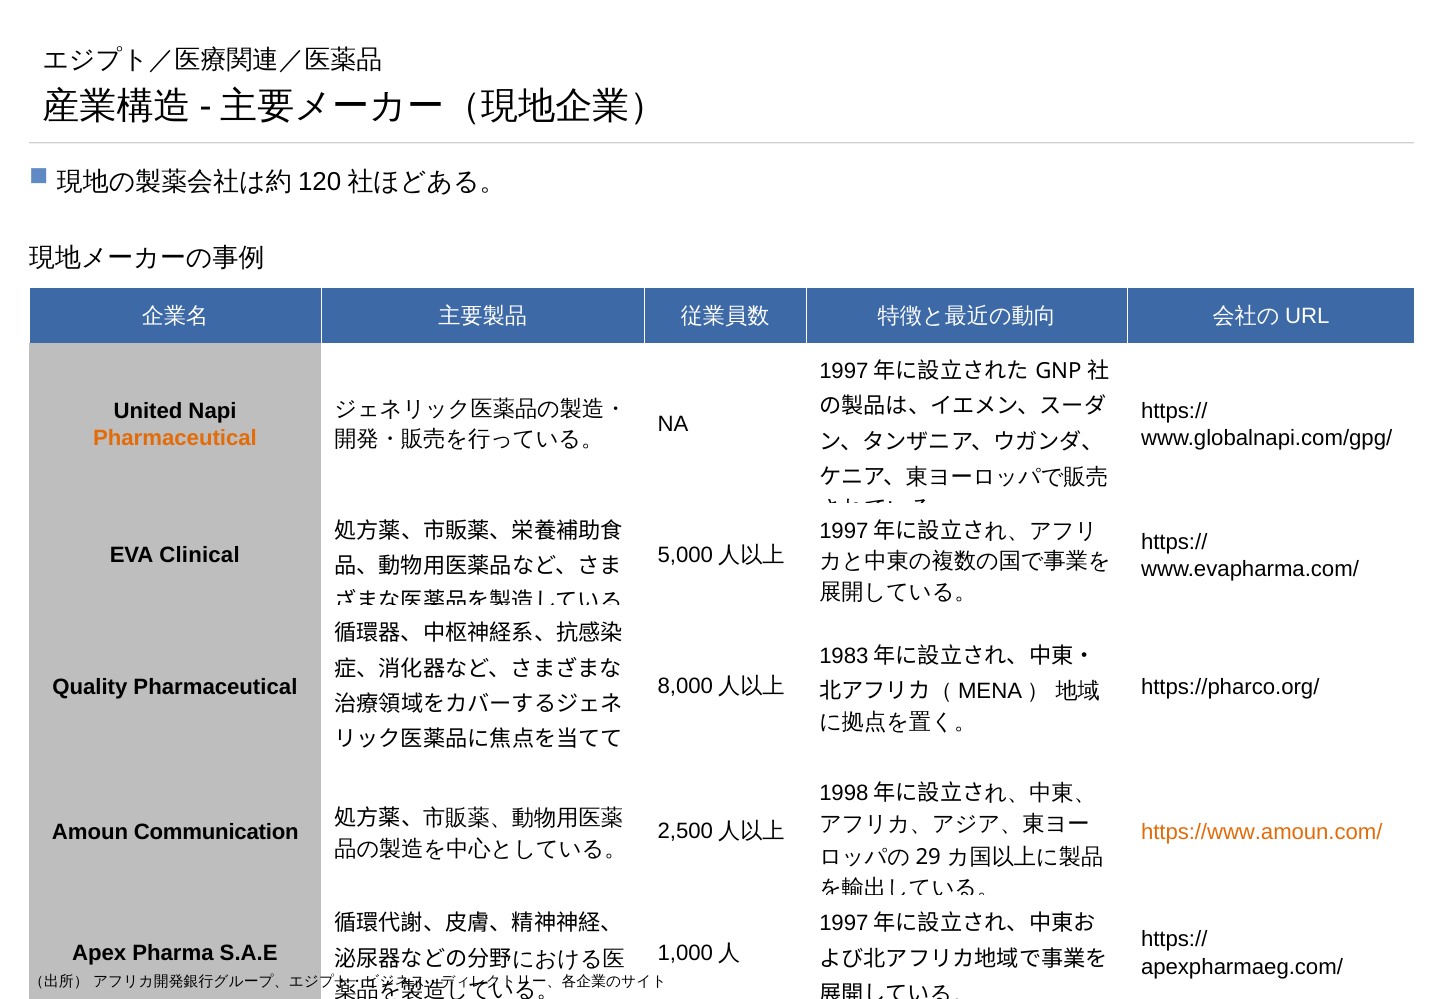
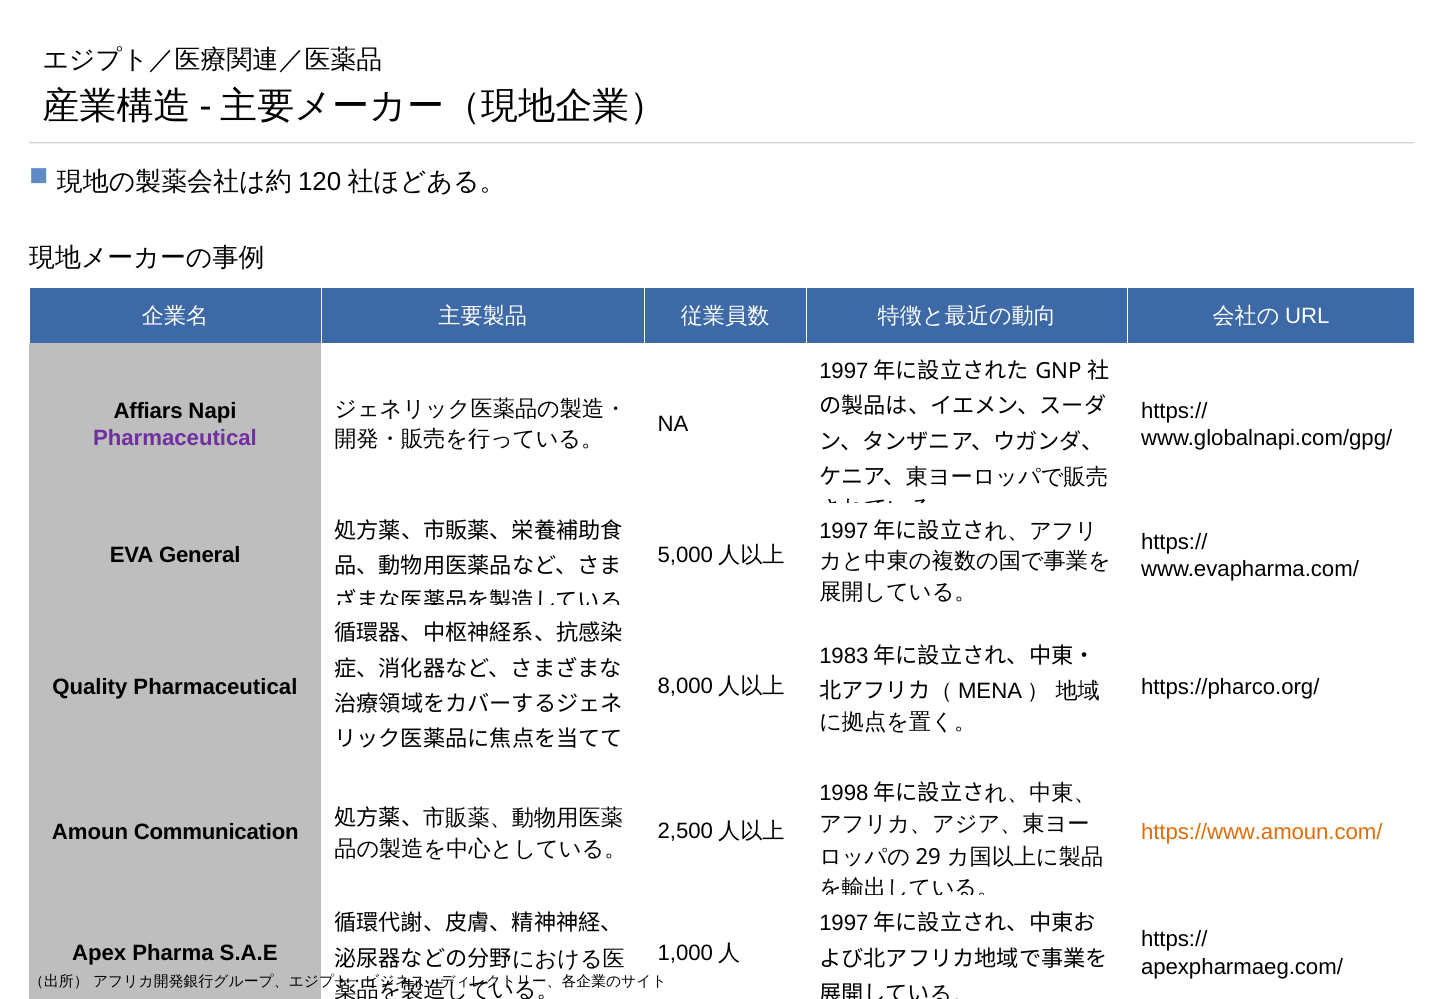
United: United -> Affiars
Pharmaceutical at (175, 438) colour: orange -> purple
Clinical: Clinical -> General
